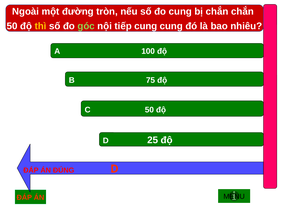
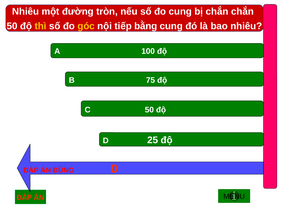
Ngoài at (26, 12): Ngoài -> Nhiêu
góc colour: light green -> yellow
tiếp cung: cung -> bằng
